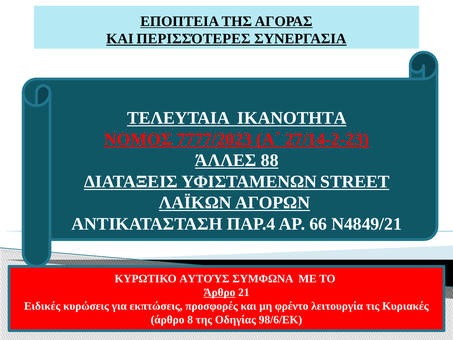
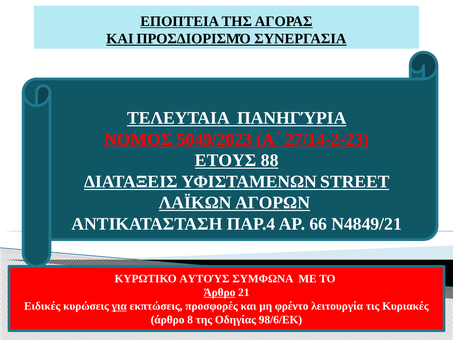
ΠΕΡΙΣΣΌΤΕΡΕΣ: ΠΕΡΙΣΣΌΤΕΡΕΣ -> ΠΡΟΣΔΙΟΡΙΣΜΌ
ΙΚΑΝΟΤΗΤΑ: ΙΚΑΝΟΤΗΤΑ -> ΠΑΝΗΓΎΡΙΑ
7777/2023: 7777/2023 -> 5049/2023
ΆΛΛΕΣ: ΆΛΛΕΣ -> ΕΤΟΥΣ
για underline: none -> present
